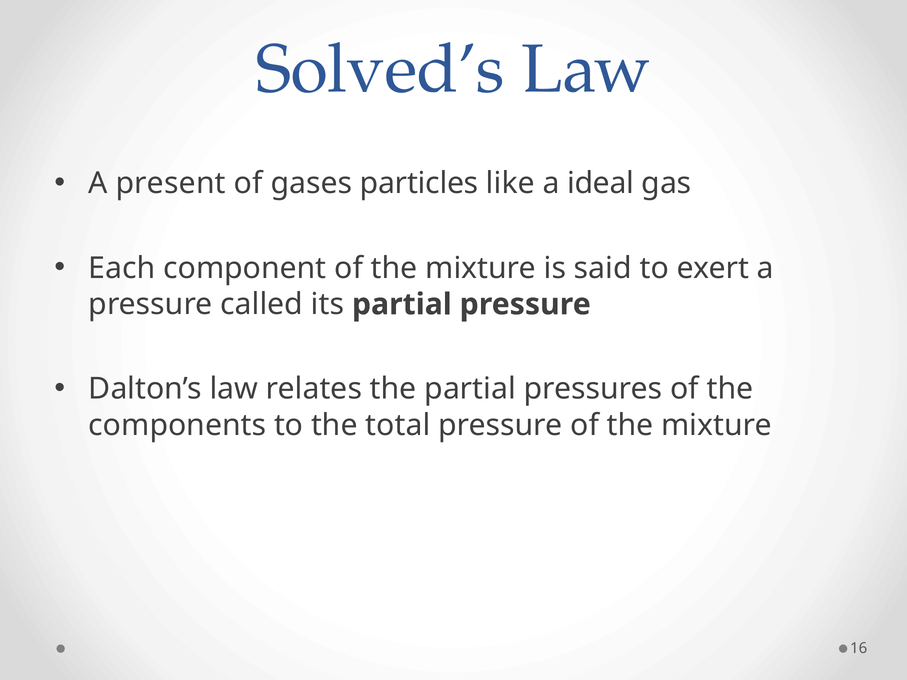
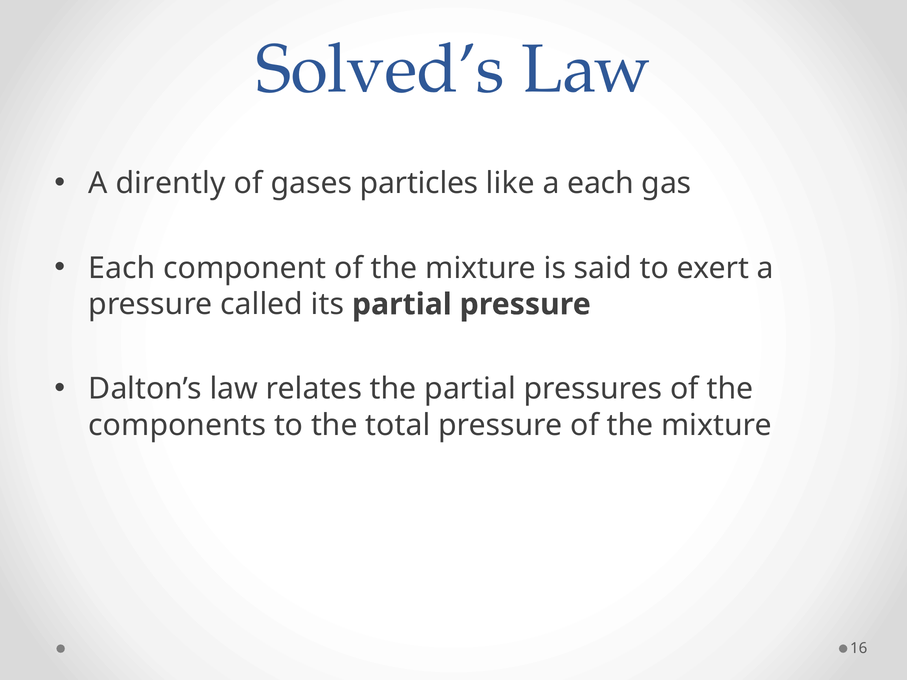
present: present -> dirently
a ideal: ideal -> each
